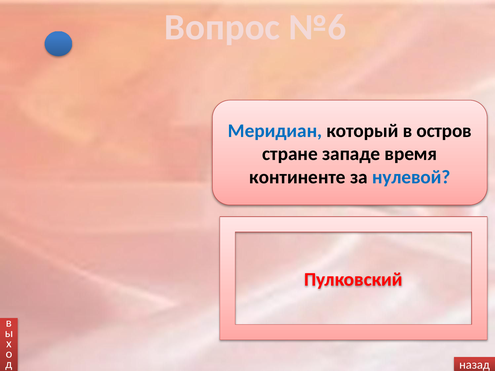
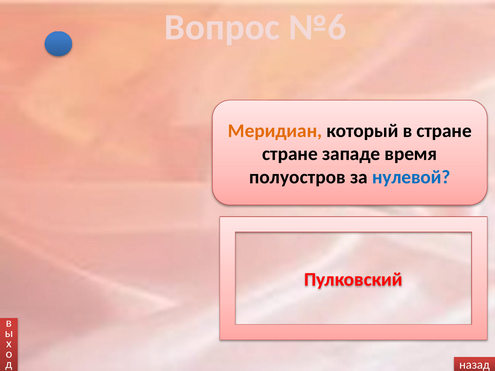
Меридиан colour: blue -> orange
в остров: остров -> стране
континенте: континенте -> полуостров
